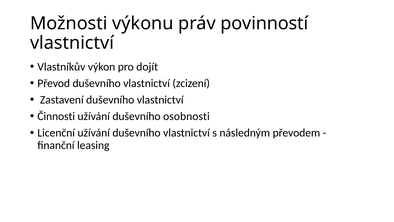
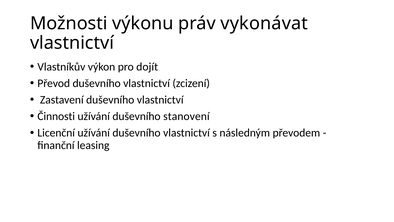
povinností: povinností -> vykonávat
osobnosti: osobnosti -> stanovení
